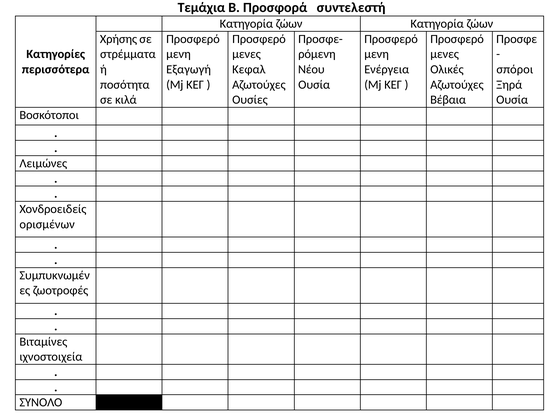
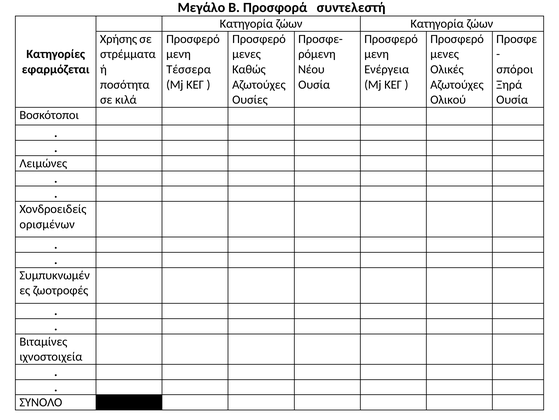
Τεμάχια: Τεμάχια -> Μεγάλο
περισσότερα: περισσότερα -> εφαρμόζεται
Εξαγωγή: Εξαγωγή -> Τέσσερα
Κεφαλ: Κεφαλ -> Καθώς
Βέβαια: Βέβαια -> Ολικού
